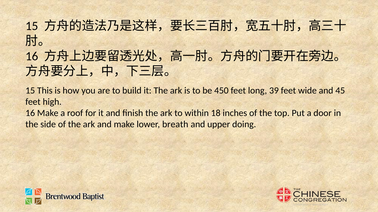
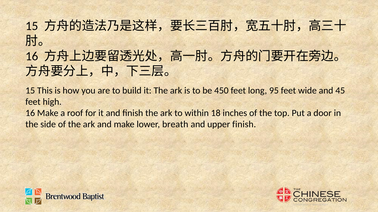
39: 39 -> 95
upper doing: doing -> finish
